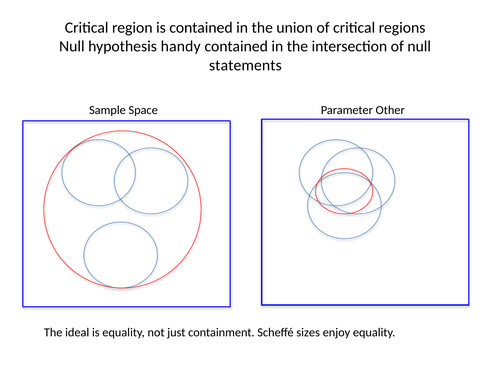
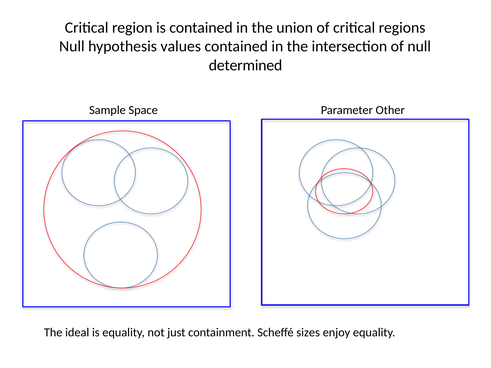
handy: handy -> values
statements: statements -> determined
